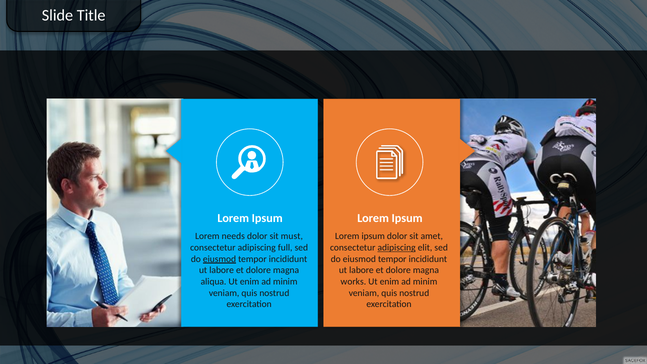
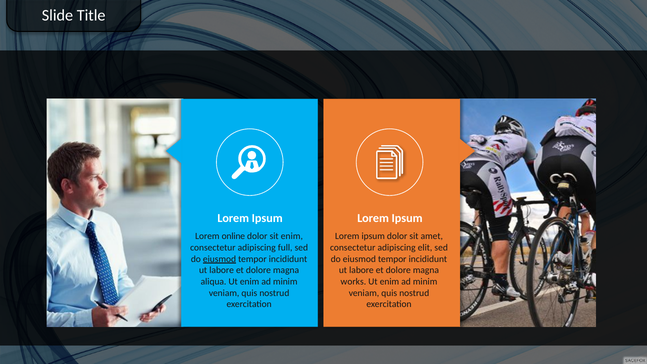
needs: needs -> online
sit must: must -> enim
adipiscing at (397, 248) underline: present -> none
